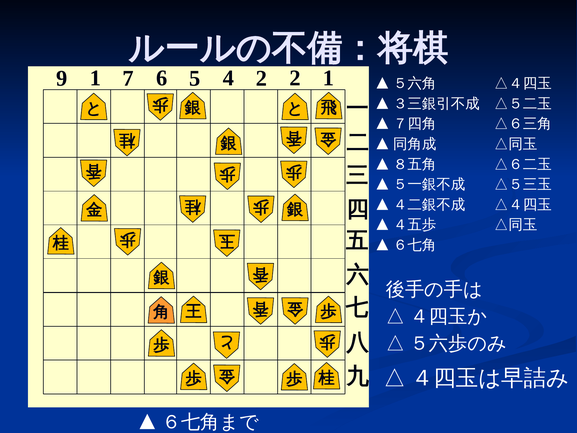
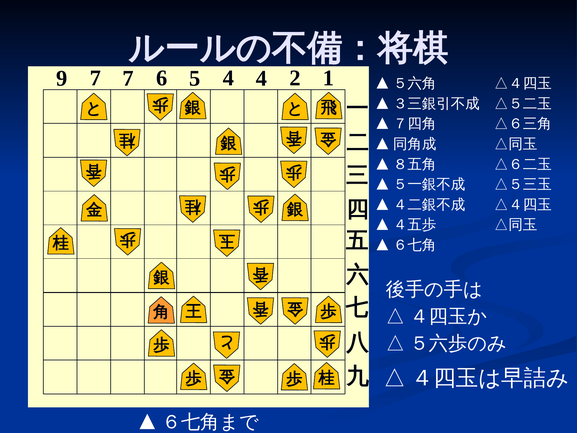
9 1: 1 -> 7
4 2: 2 -> 4
